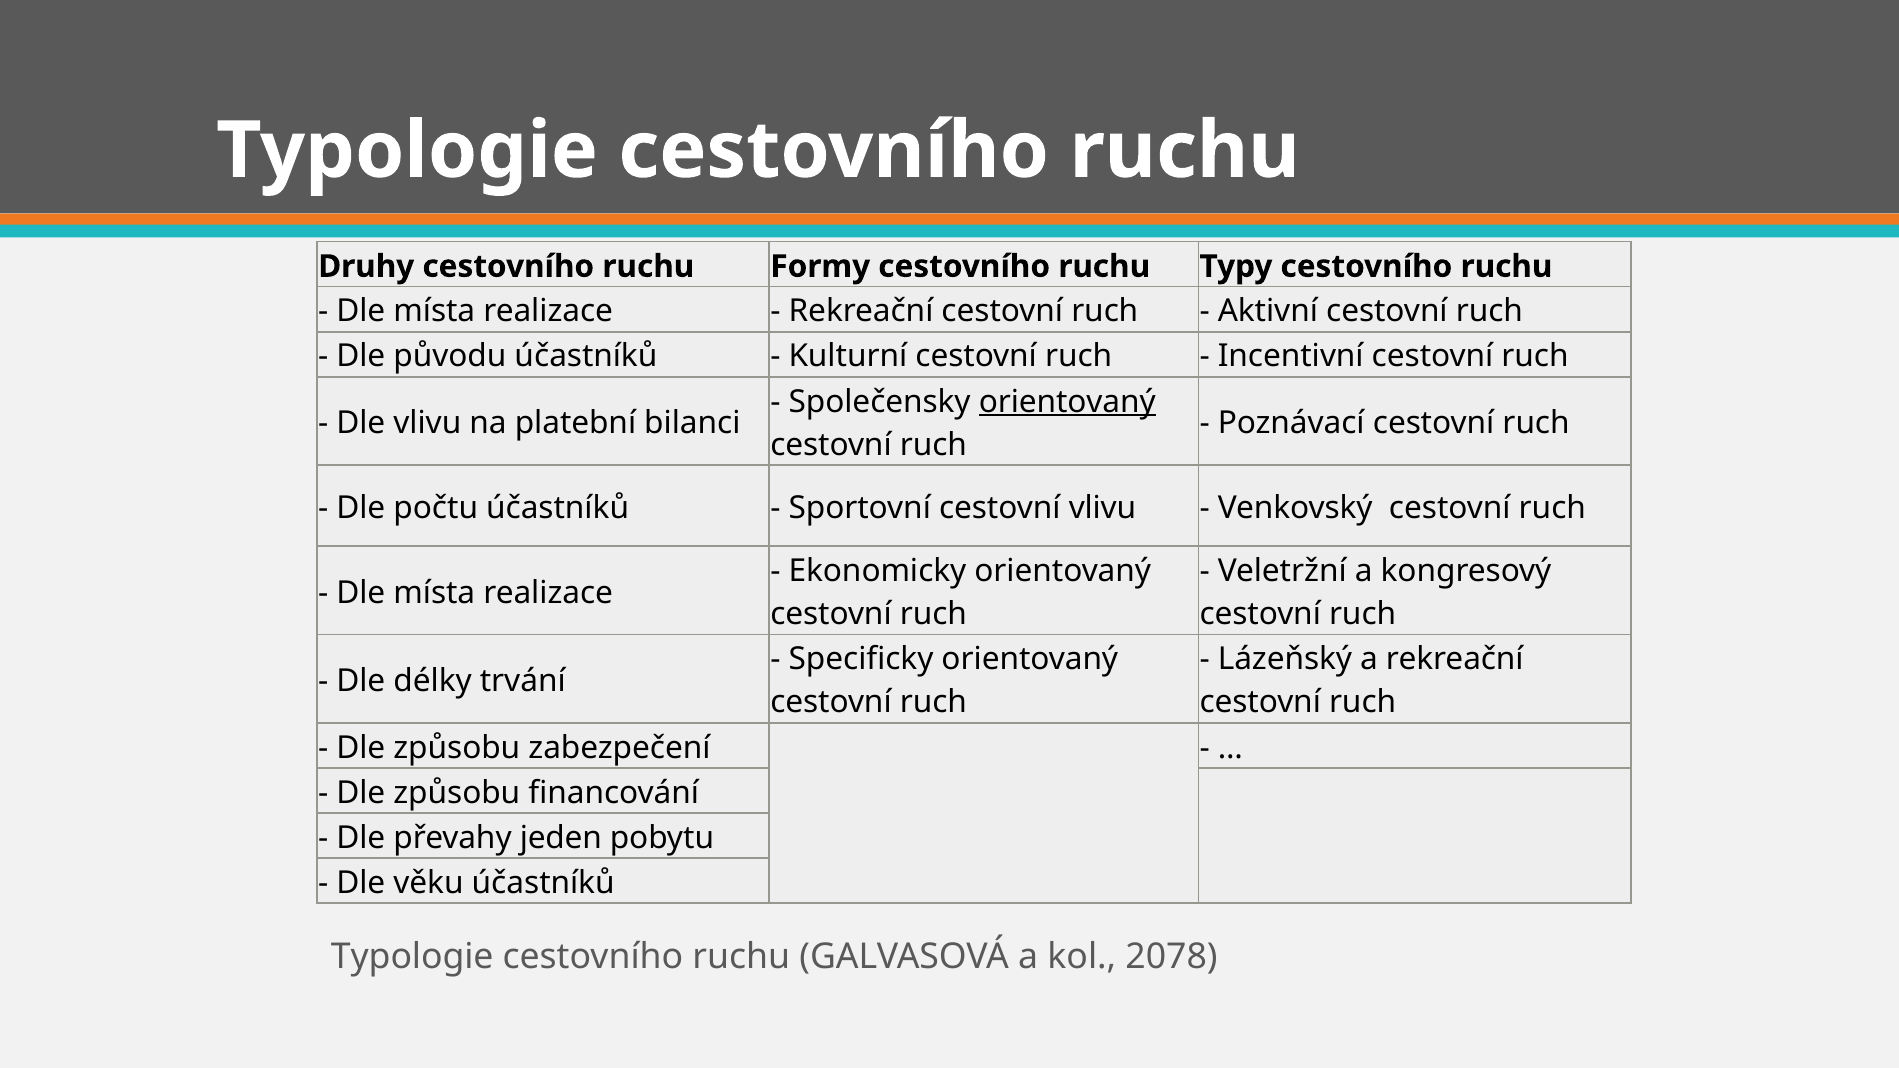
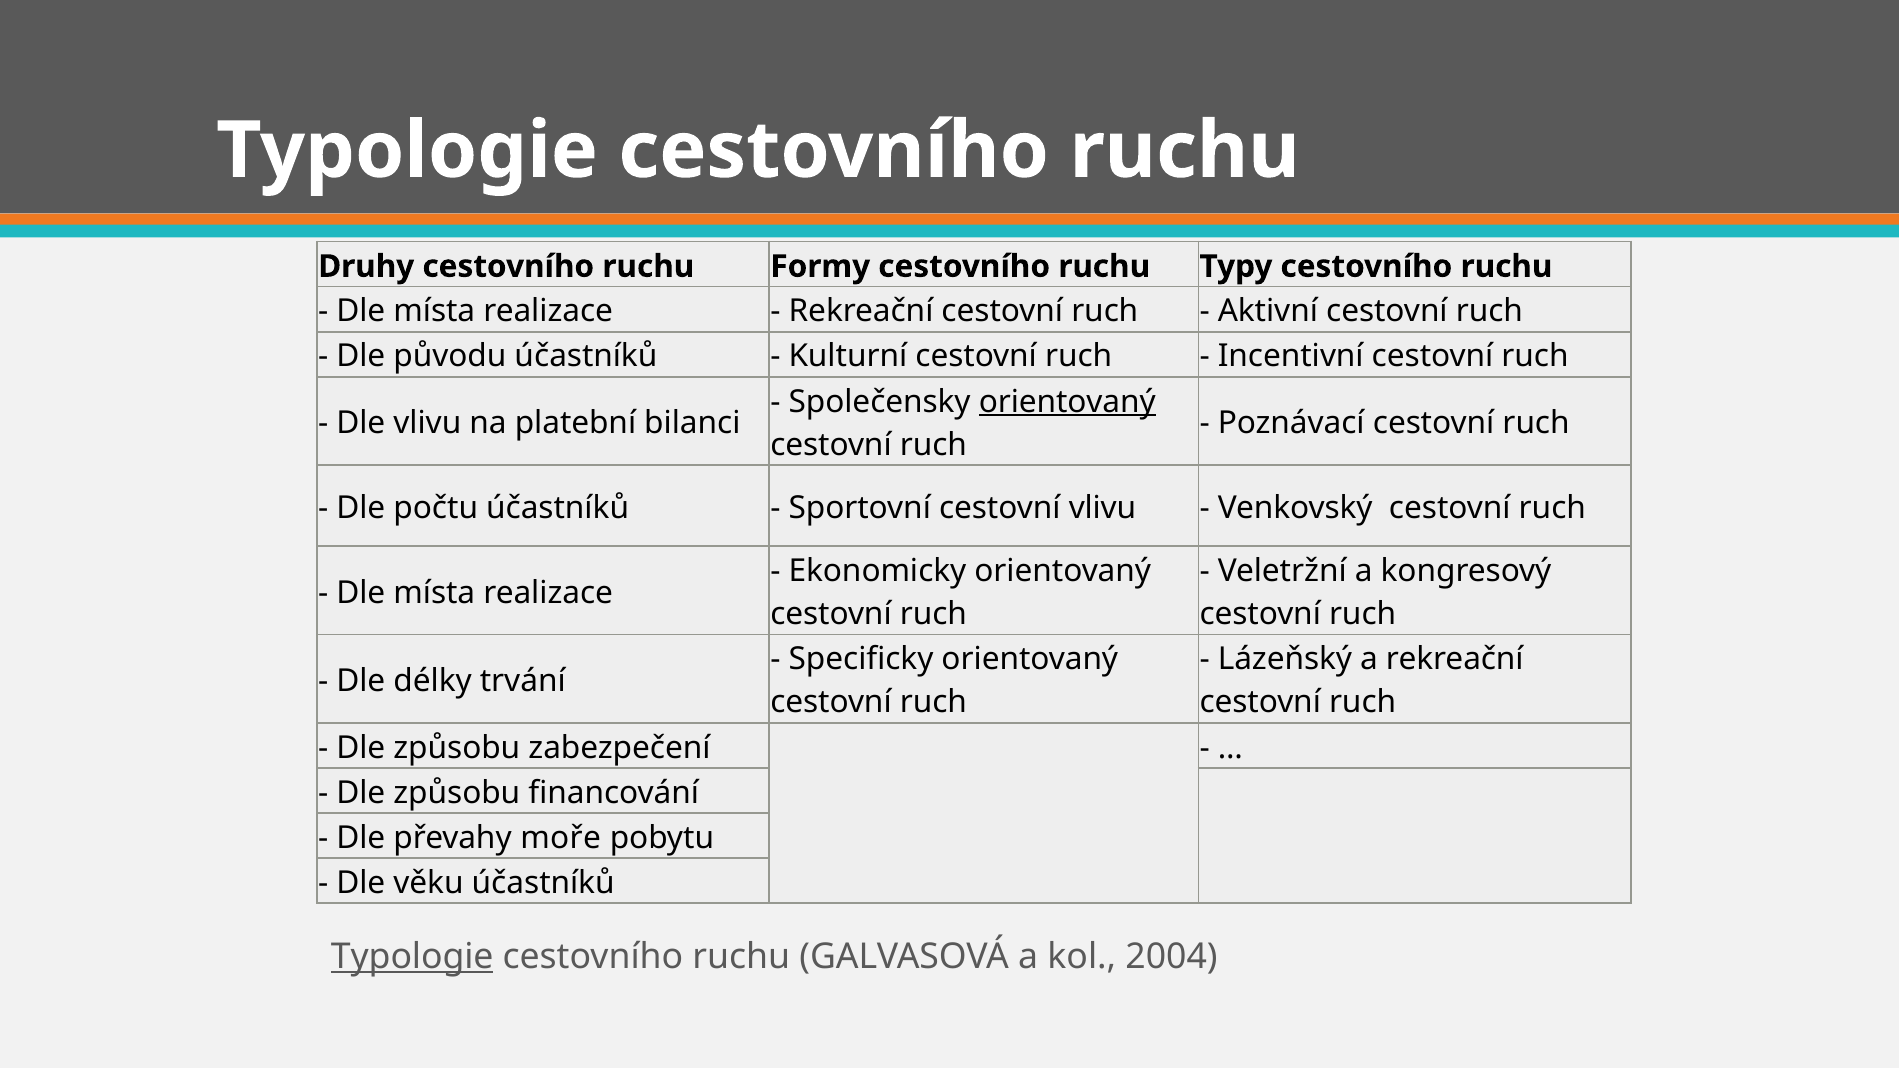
jeden: jeden -> moře
Typologie at (412, 957) underline: none -> present
2078: 2078 -> 2004
